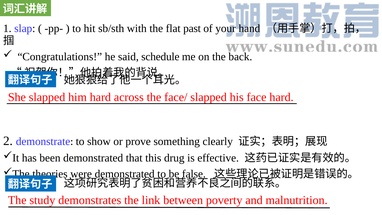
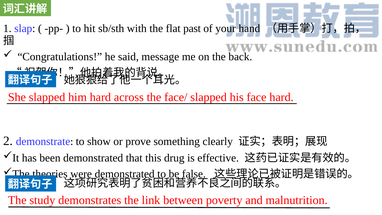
schedule: schedule -> message
